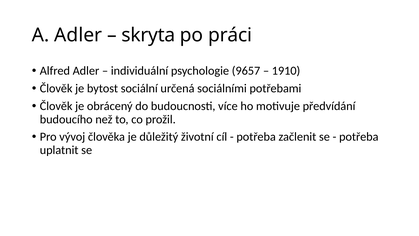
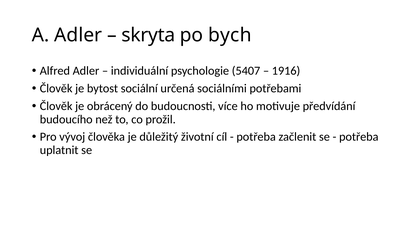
práci: práci -> bych
9657: 9657 -> 5407
1910: 1910 -> 1916
